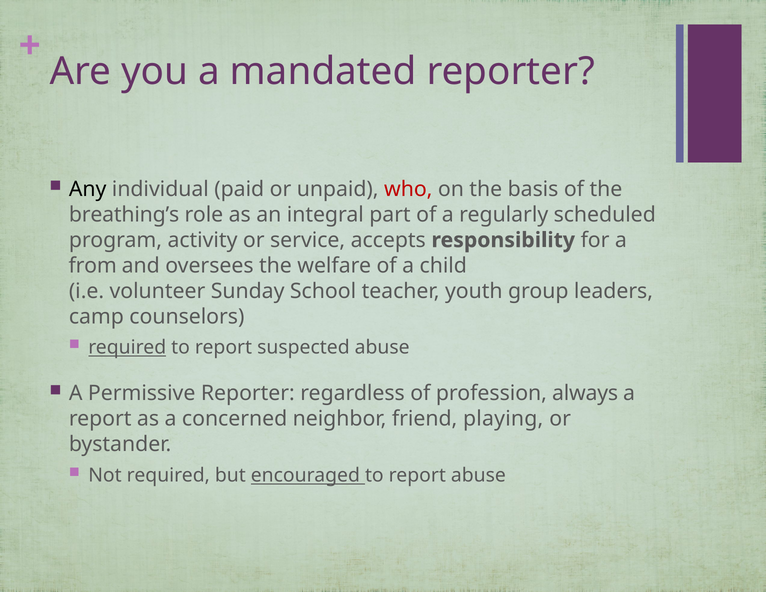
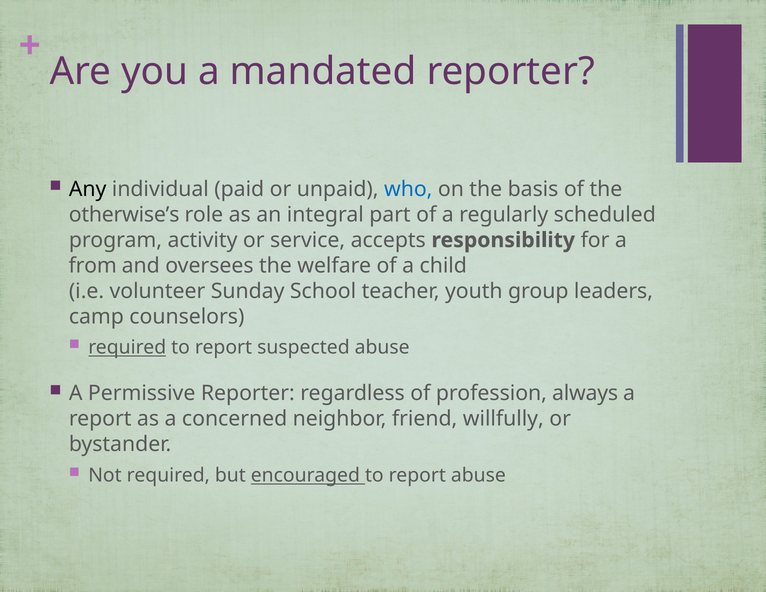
who colour: red -> blue
breathing’s: breathing’s -> otherwise’s
playing: playing -> willfully
